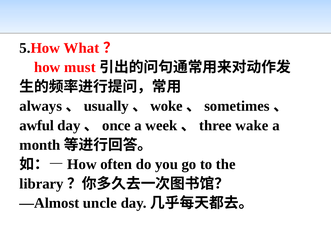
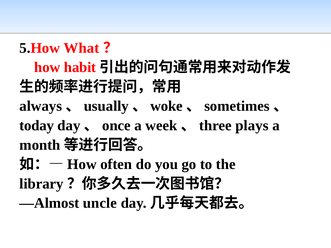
must: must -> habit
awful: awful -> today
wake: wake -> plays
